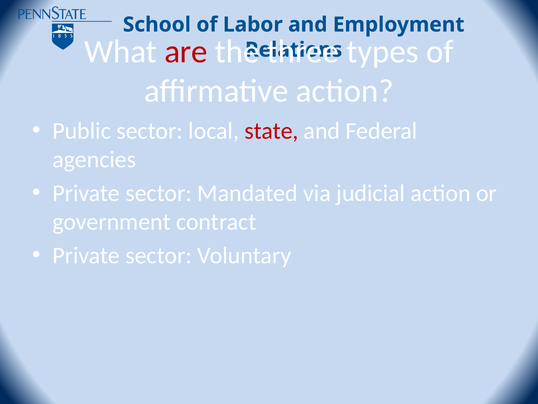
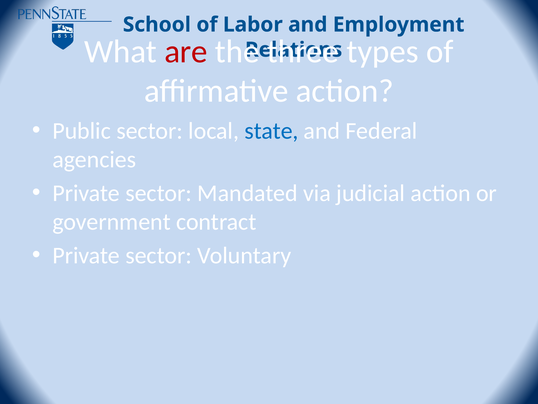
state colour: red -> blue
